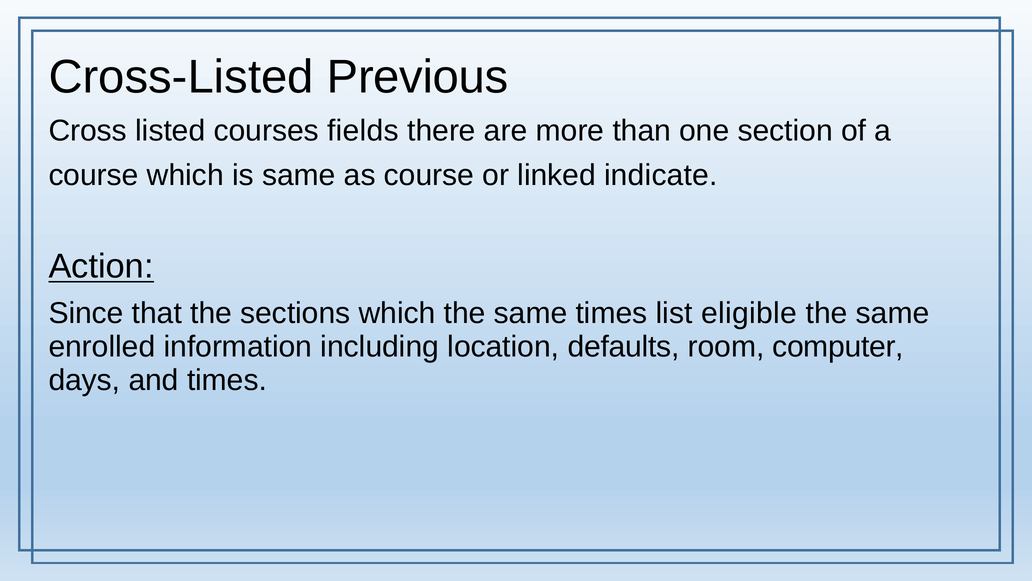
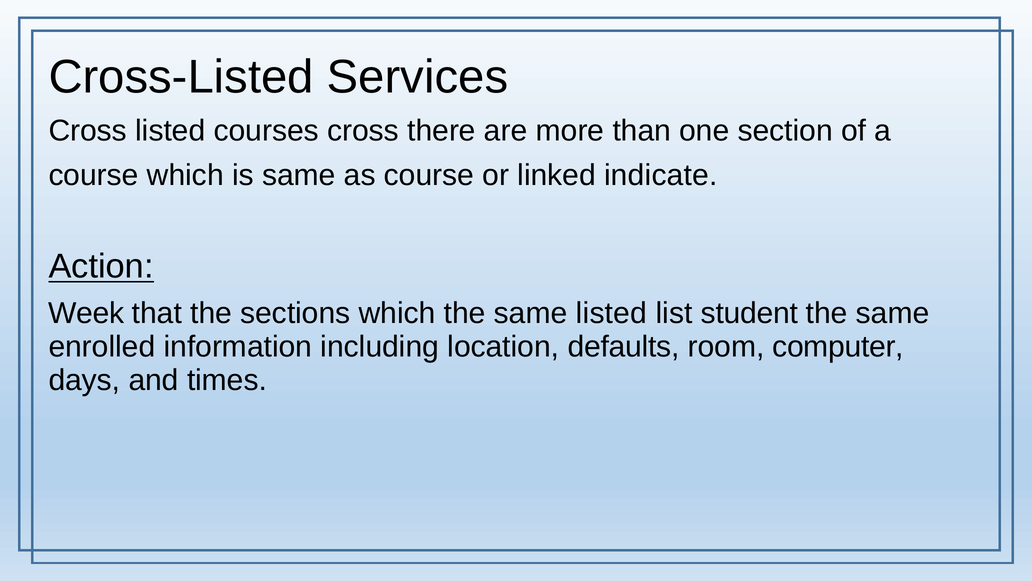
Previous: Previous -> Services
courses fields: fields -> cross
Since: Since -> Week
same times: times -> listed
eligible: eligible -> student
